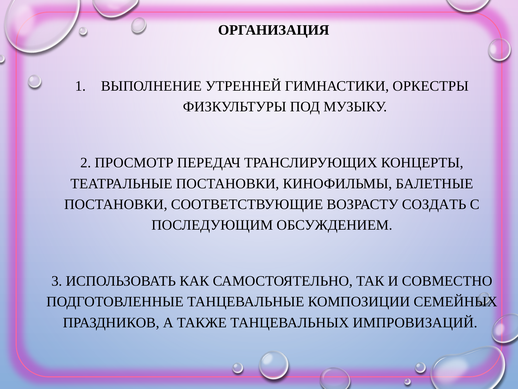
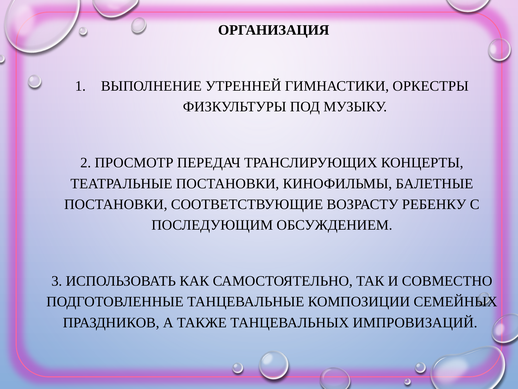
СОЗДАТЬ: СОЗДАТЬ -> РЕБЕНКУ
